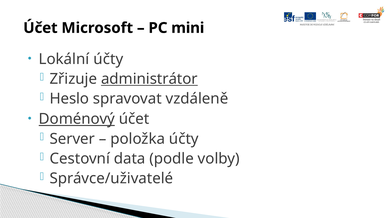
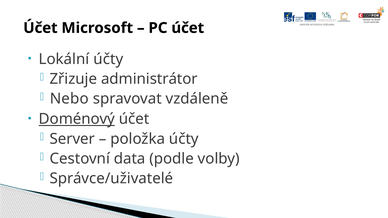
PC mini: mini -> účet
administrátor underline: present -> none
Heslo: Heslo -> Nebo
